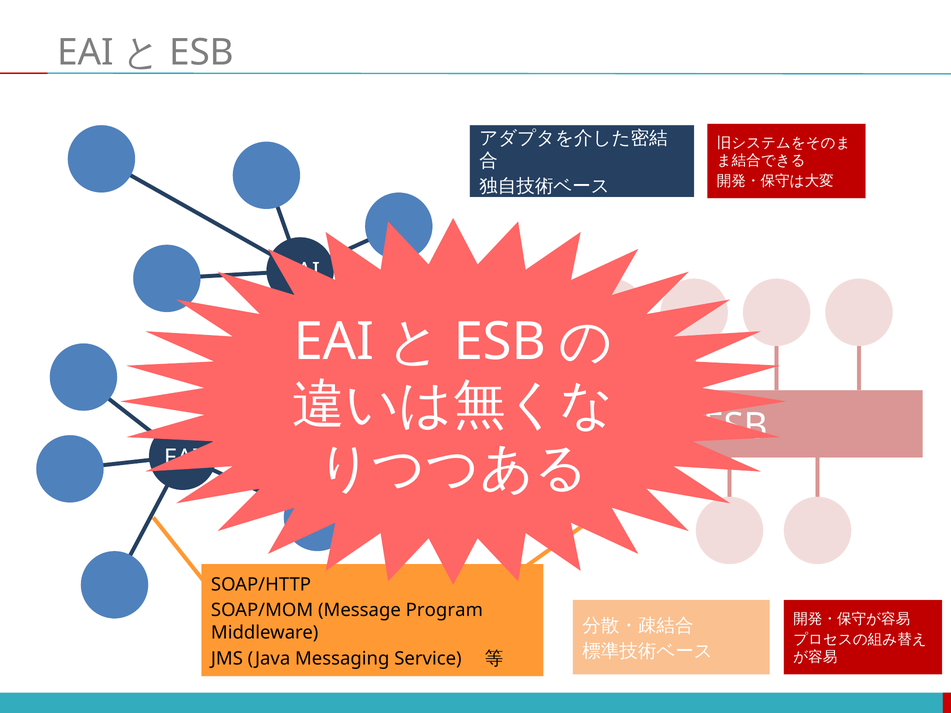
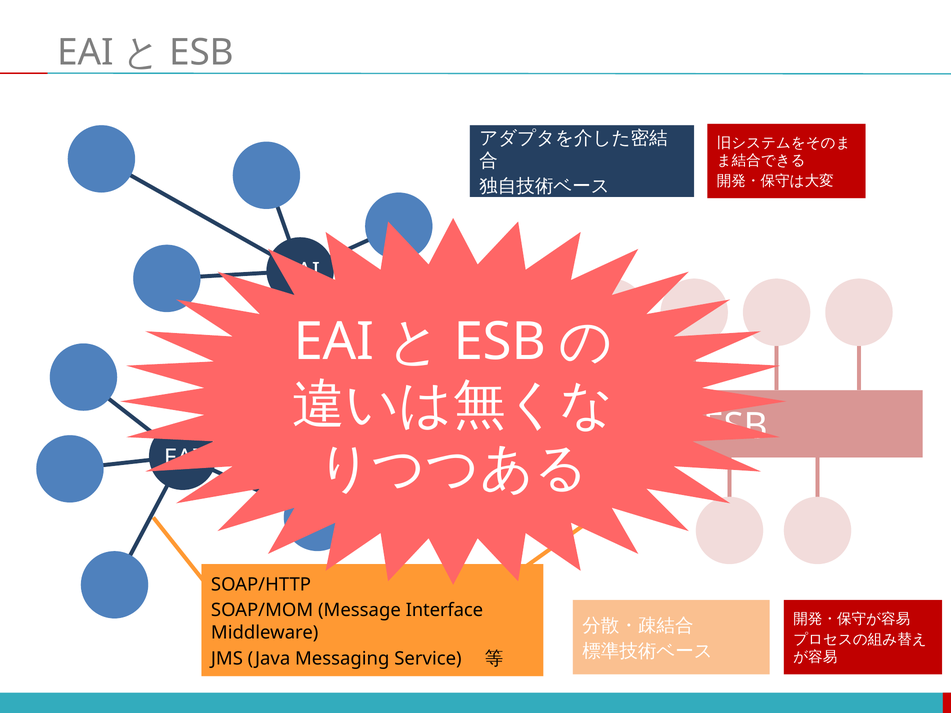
Program: Program -> Interface
